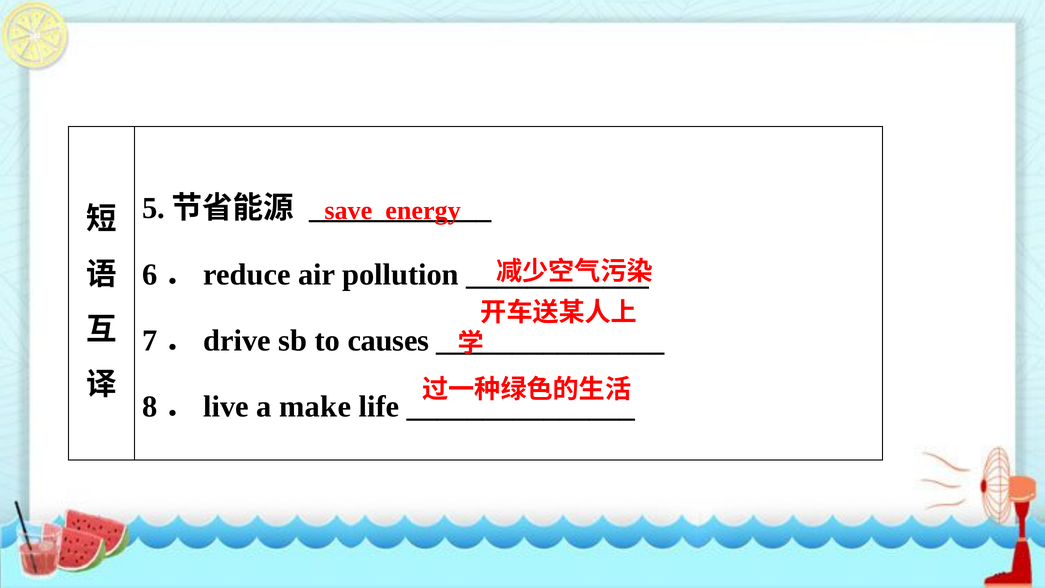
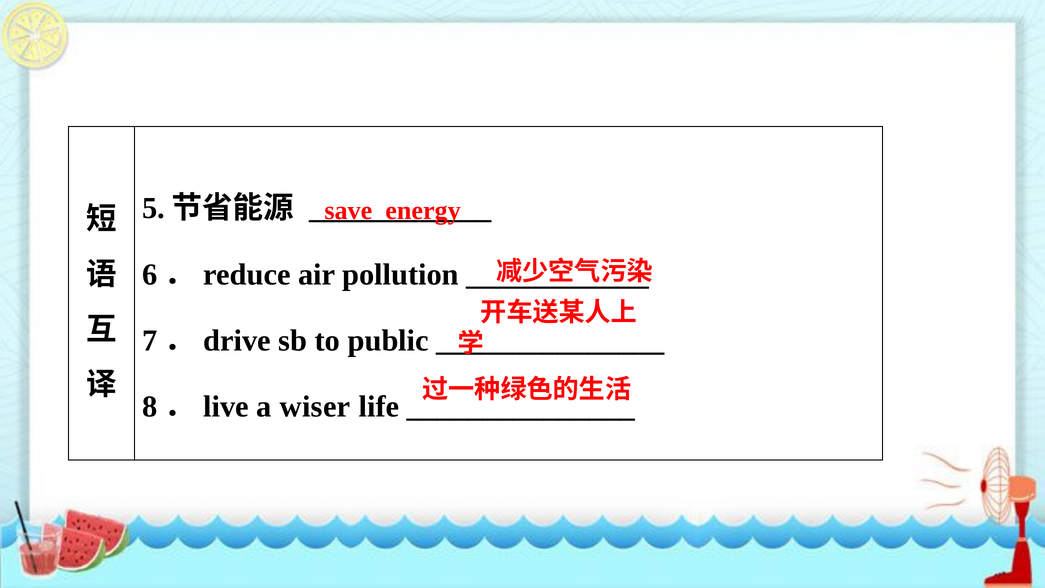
causes: causes -> public
make: make -> wiser
